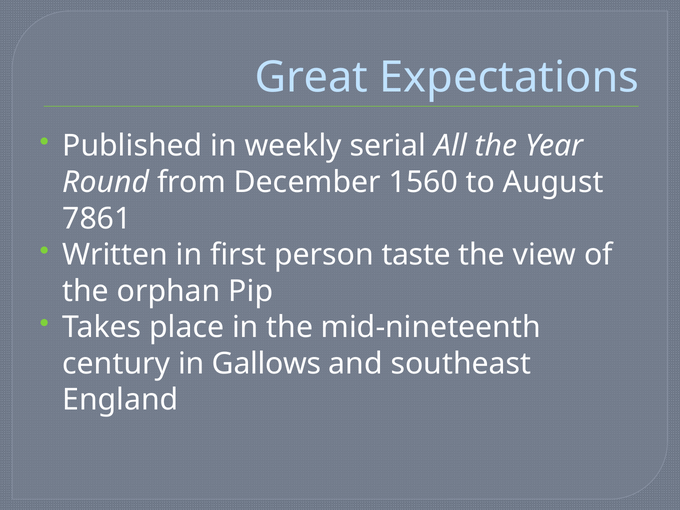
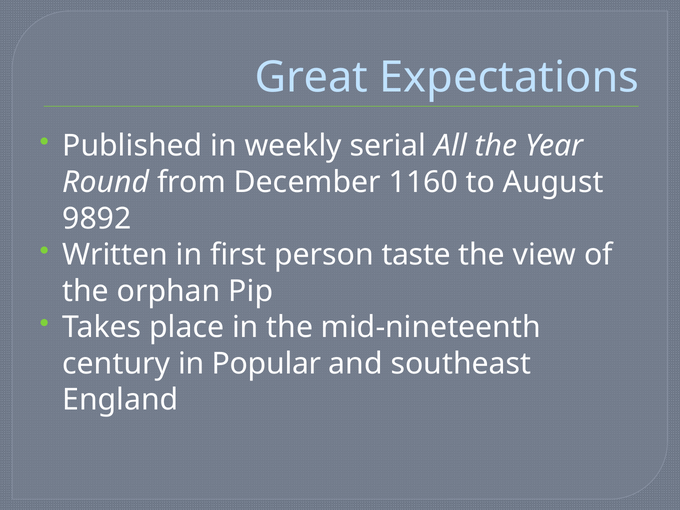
1560: 1560 -> 1160
7861: 7861 -> 9892
Gallows: Gallows -> Popular
